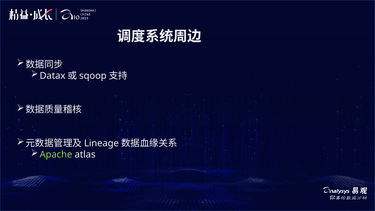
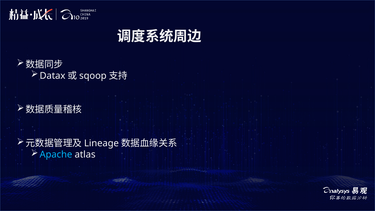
Apache colour: light green -> light blue
